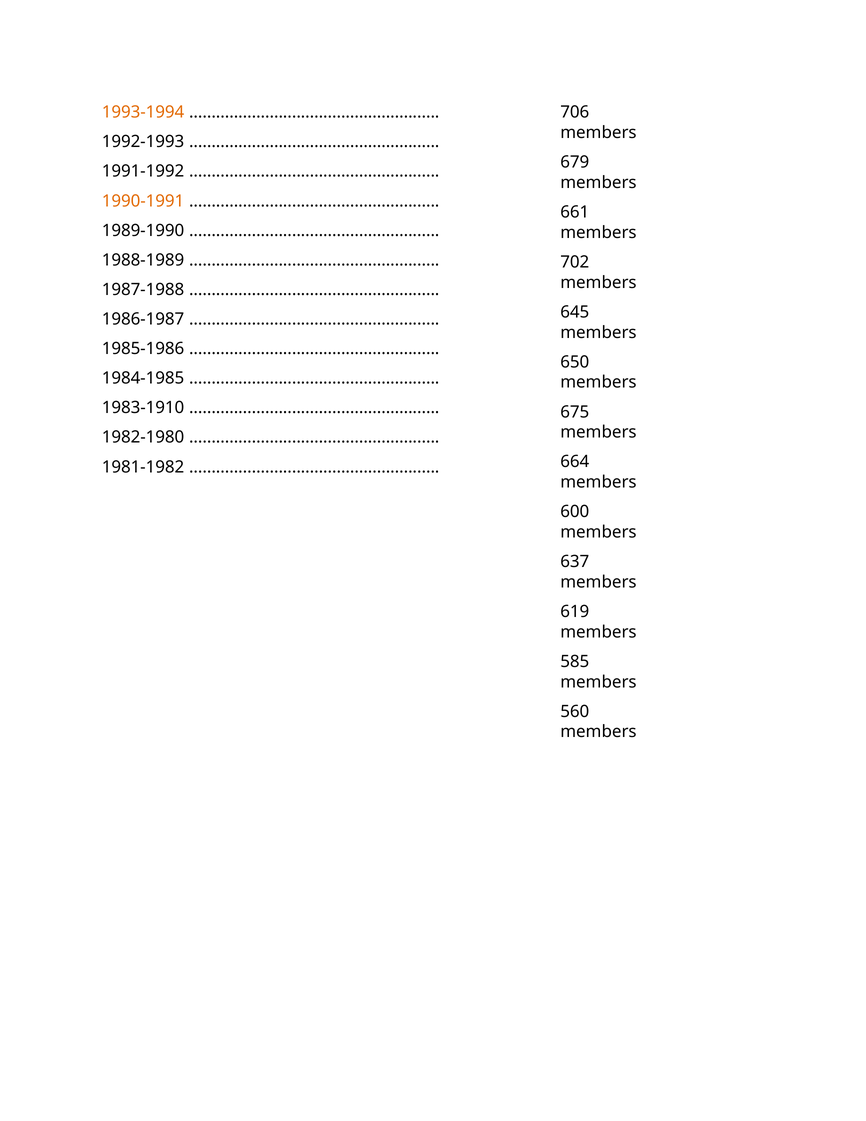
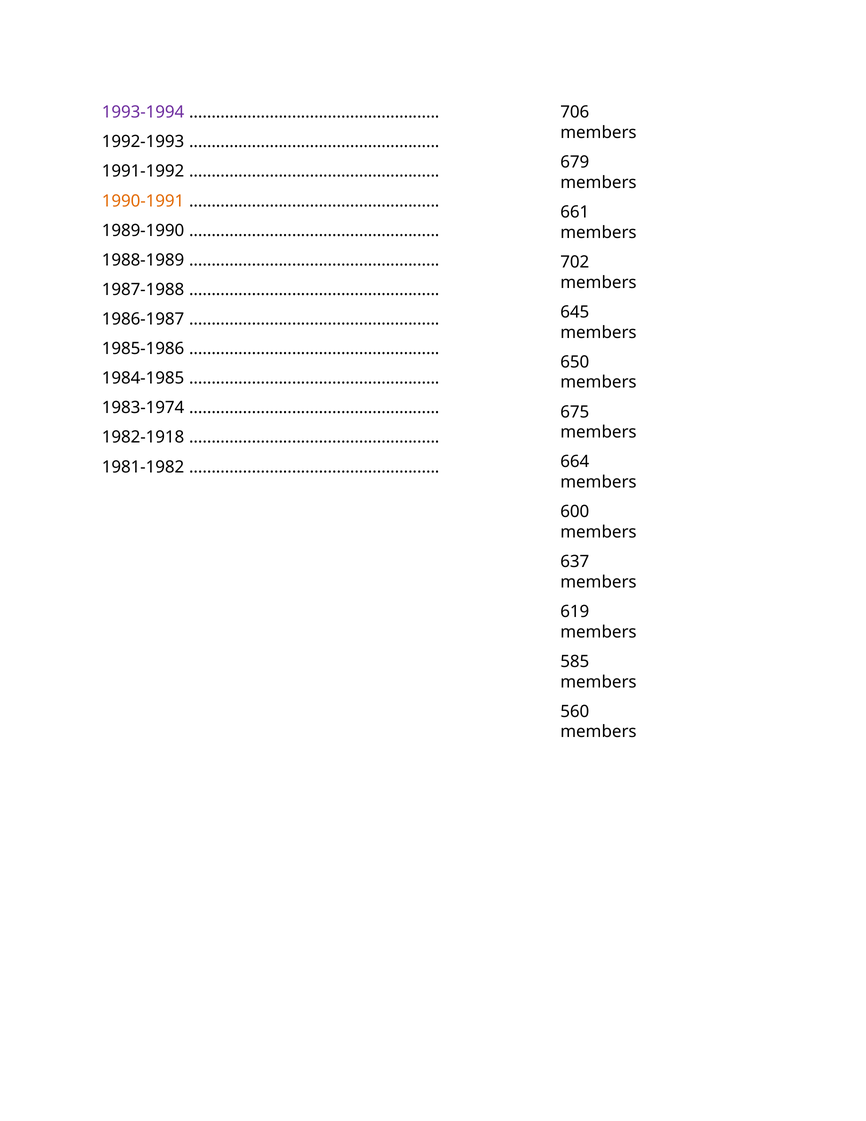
1993-1994 colour: orange -> purple
1983-1910: 1983-1910 -> 1983-1974
1982-1980: 1982-1980 -> 1982-1918
